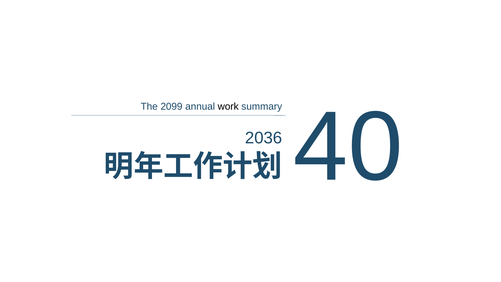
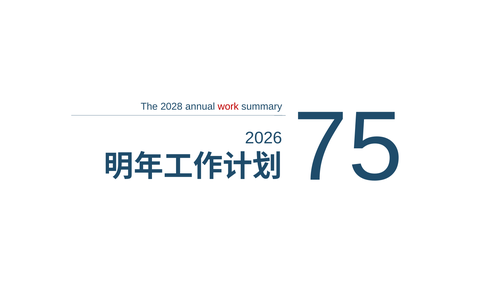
2099: 2099 -> 2028
work colour: black -> red
40: 40 -> 75
2036: 2036 -> 2026
